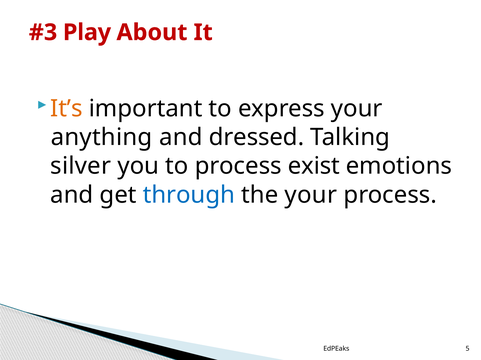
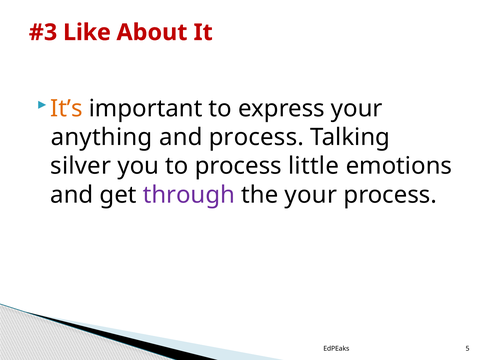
Play: Play -> Like
and dressed: dressed -> process
exist: exist -> little
through colour: blue -> purple
